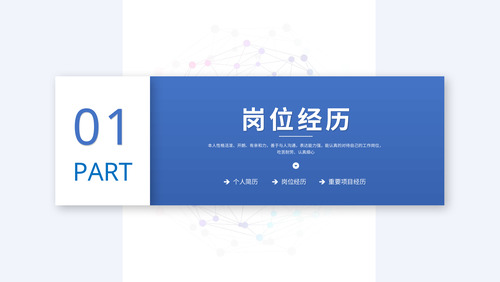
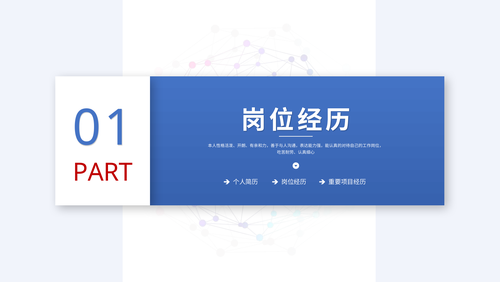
PART colour: blue -> red
